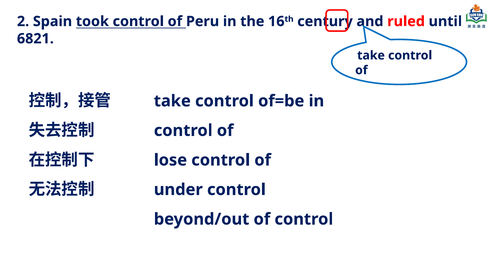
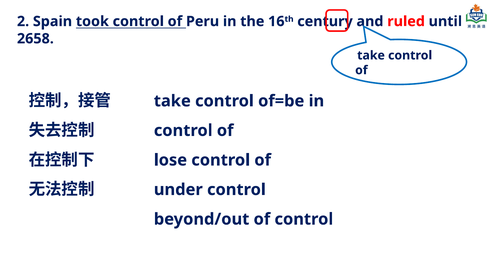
6821: 6821 -> 2658
